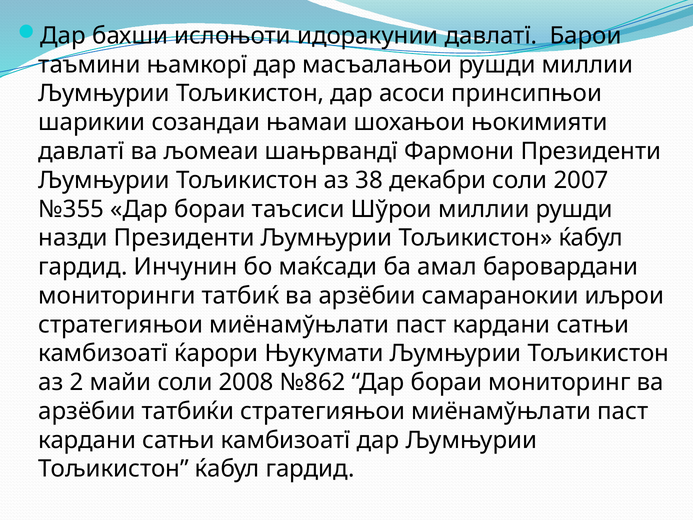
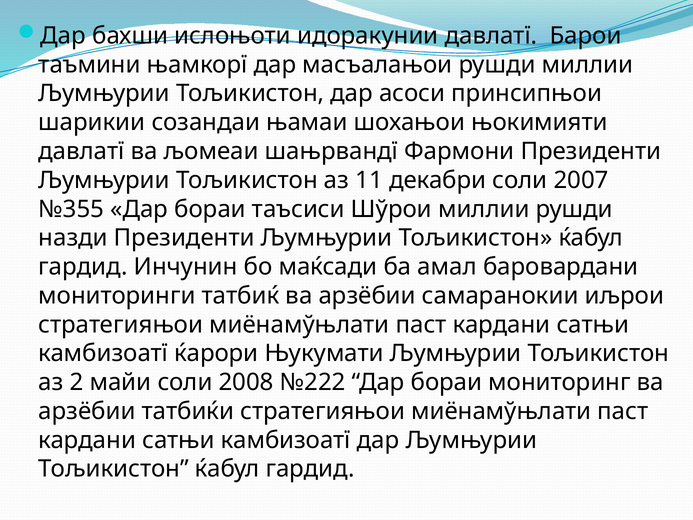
38: 38 -> 11
№862: №862 -> №222
